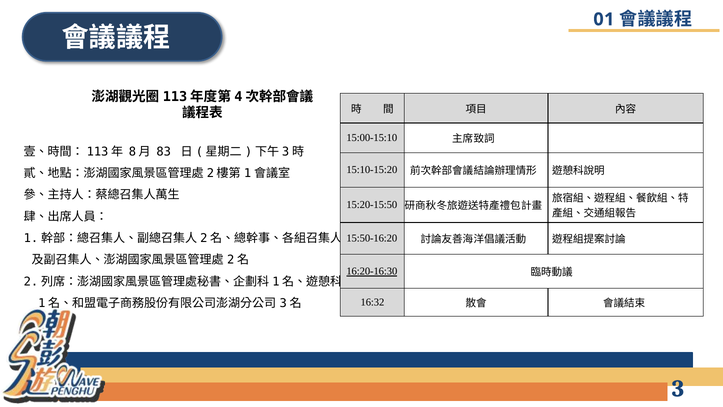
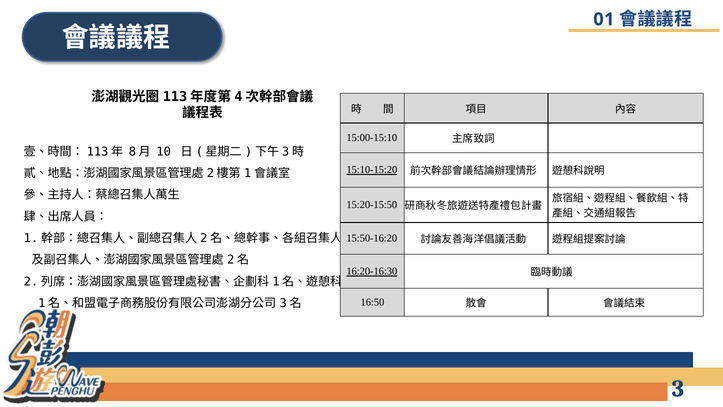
83: 83 -> 10
15:10-15:20 underline: none -> present
16:32: 16:32 -> 16:50
